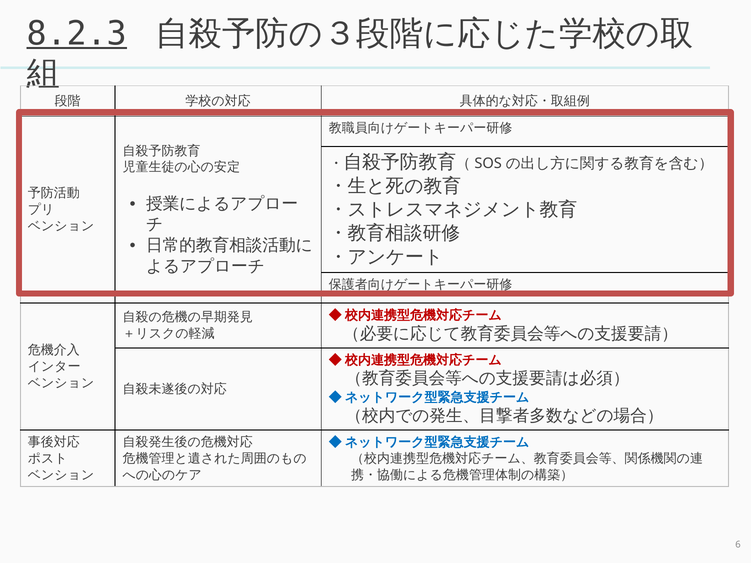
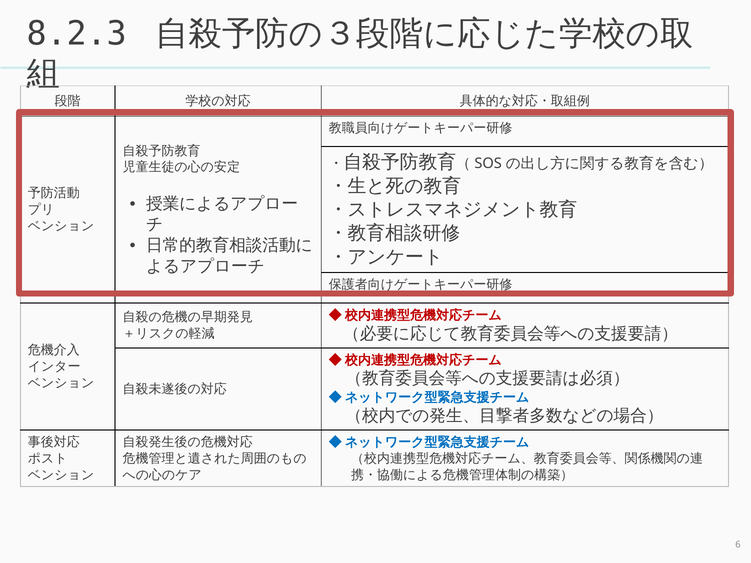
8.2.3 underline: present -> none
